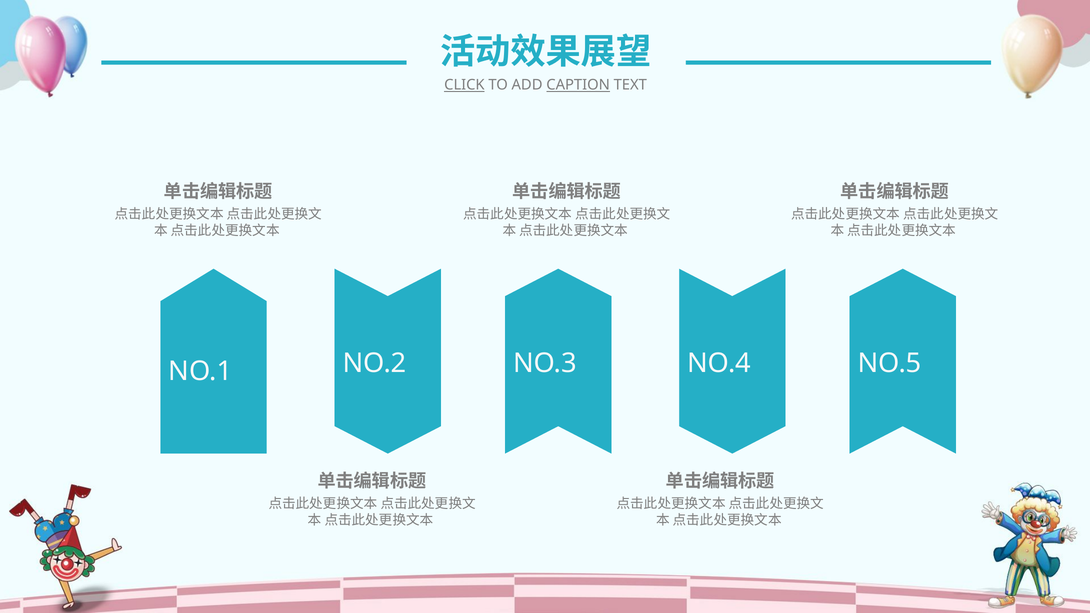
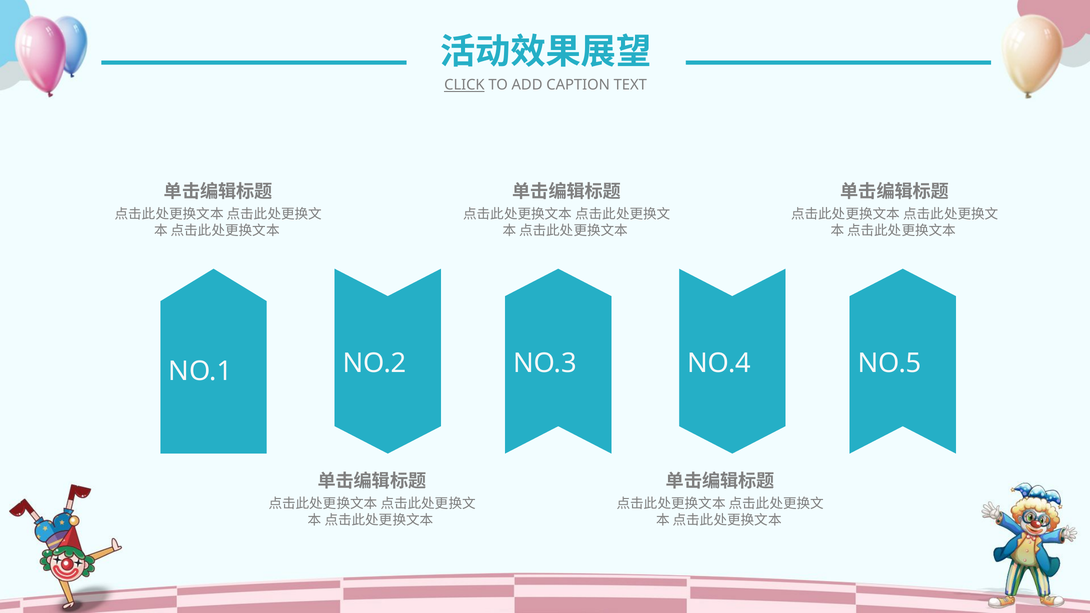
CAPTION underline: present -> none
